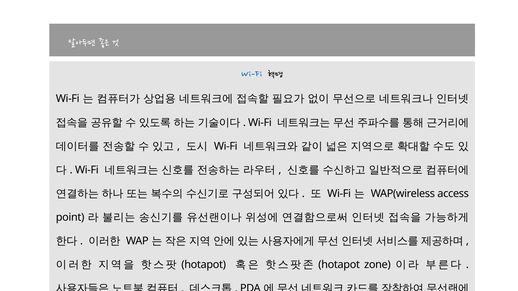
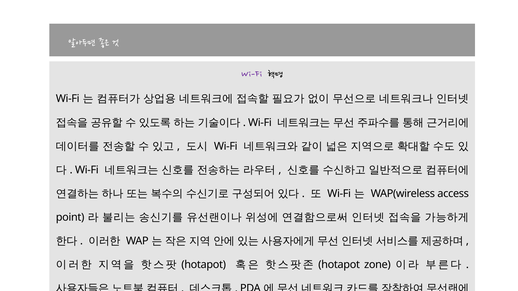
Wi-Fi at (252, 75) colour: blue -> purple
